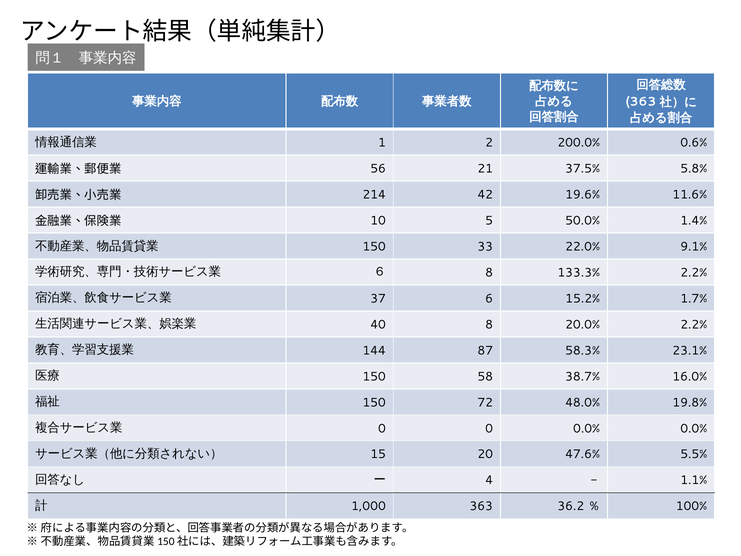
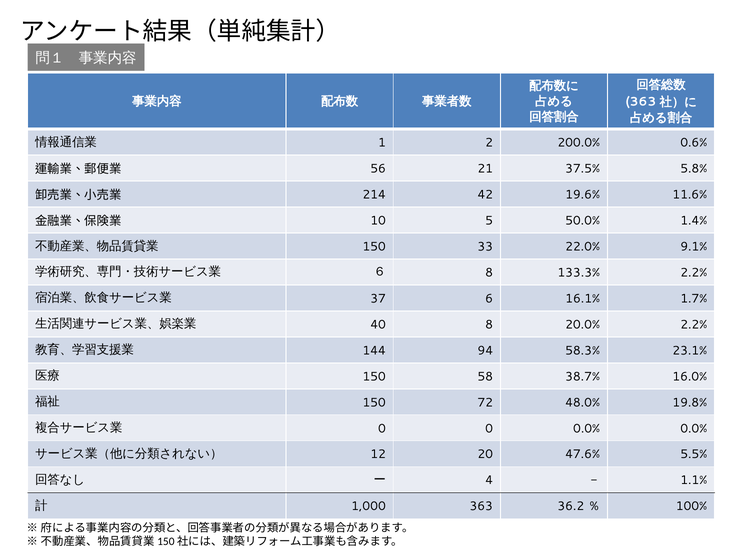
15.2%: 15.2% -> 16.1%
87: 87 -> 94
15: 15 -> 12
